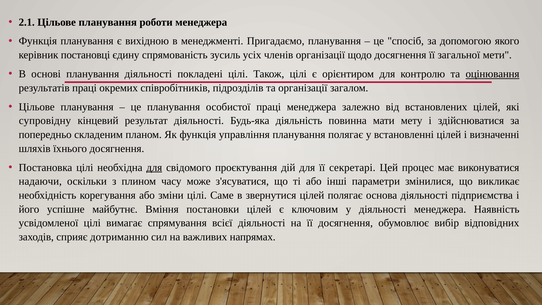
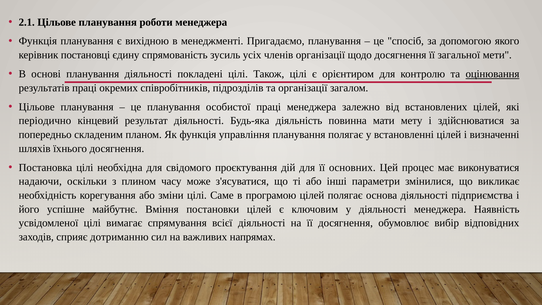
супровідну: супровідну -> періодично
для at (154, 167) underline: present -> none
секретарі: секретарі -> основних
звернутися: звернутися -> програмою
